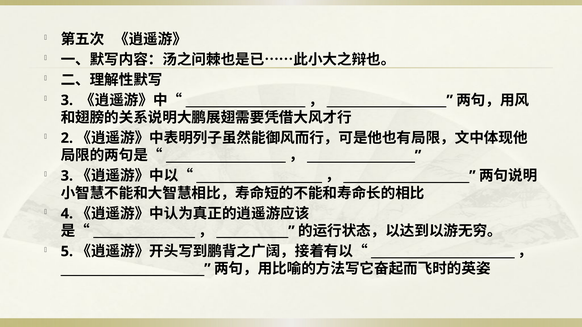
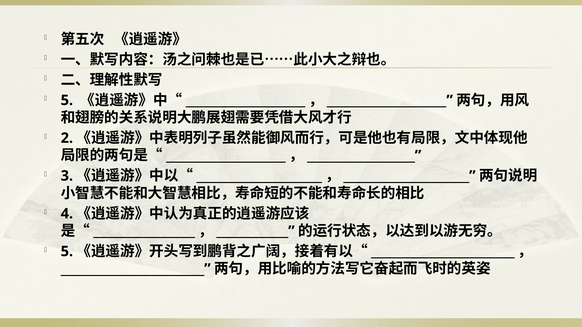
3 at (67, 100): 3 -> 5
